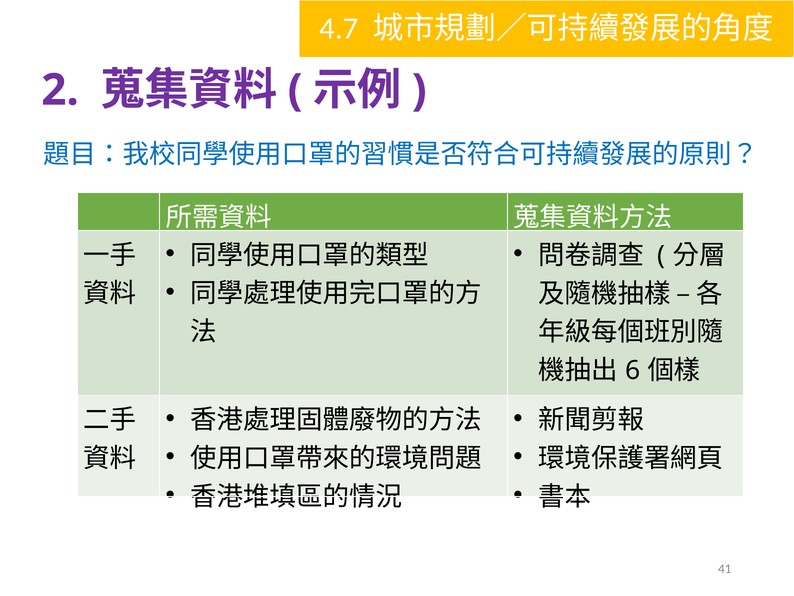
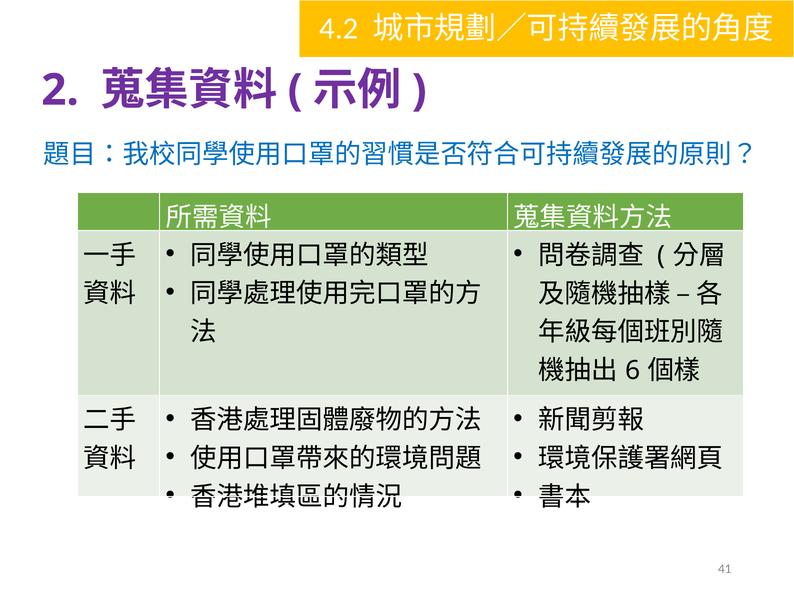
4.7: 4.7 -> 4.2
